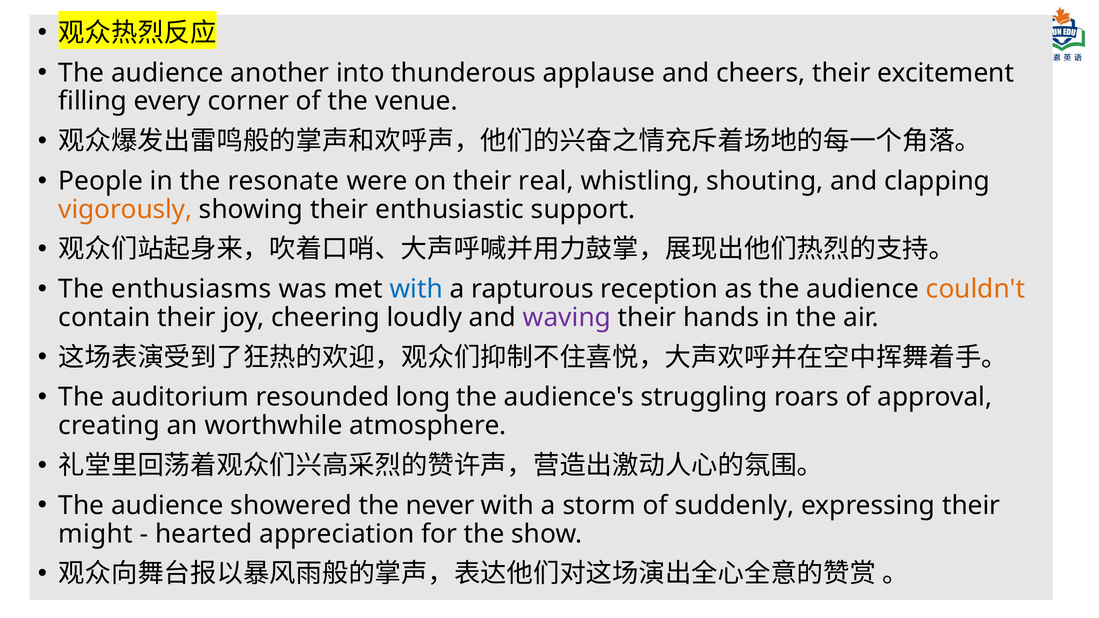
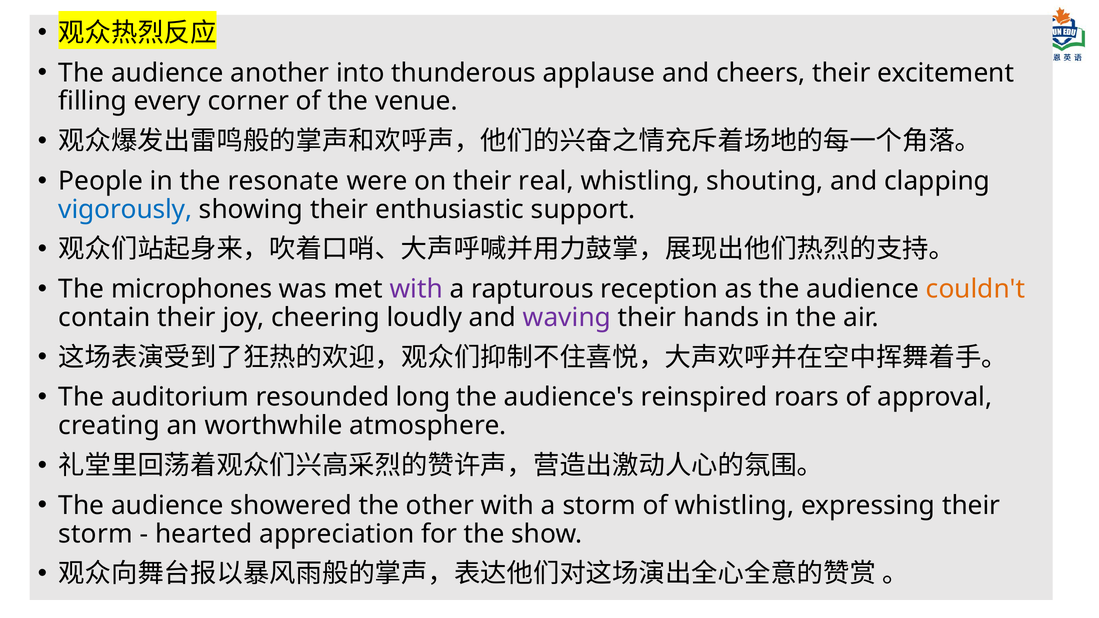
vigorously colour: orange -> blue
enthusiasms: enthusiasms -> microphones
with at (416, 289) colour: blue -> purple
struggling: struggling -> reinspired
never: never -> other
of suddenly: suddenly -> whistling
might at (96, 534): might -> storm
